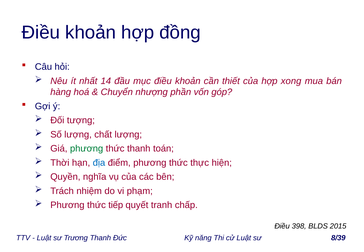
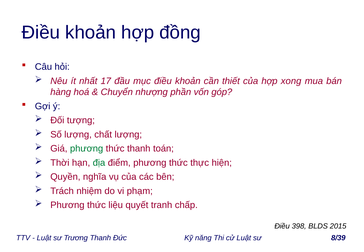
14: 14 -> 17
địa colour: blue -> green
tiếp: tiếp -> liệu
